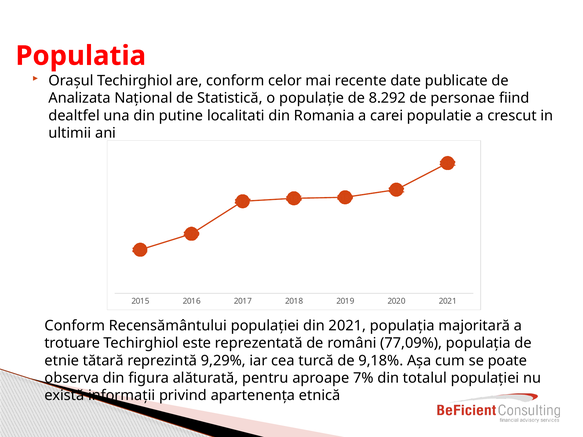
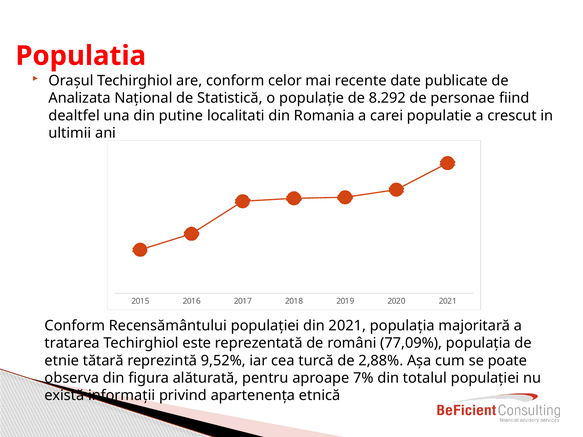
trotuare: trotuare -> tratarea
9,29%: 9,29% -> 9,52%
9,18%: 9,18% -> 2,88%
